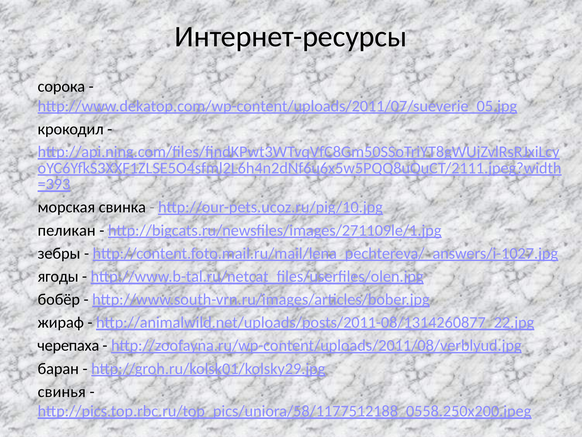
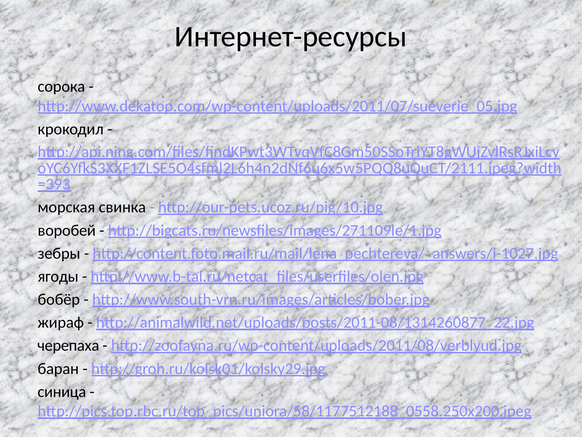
пеликан: пеликан -> воробей
свинья: свинья -> синица
